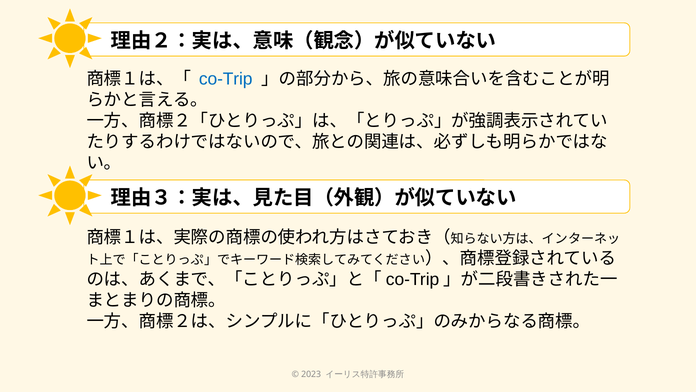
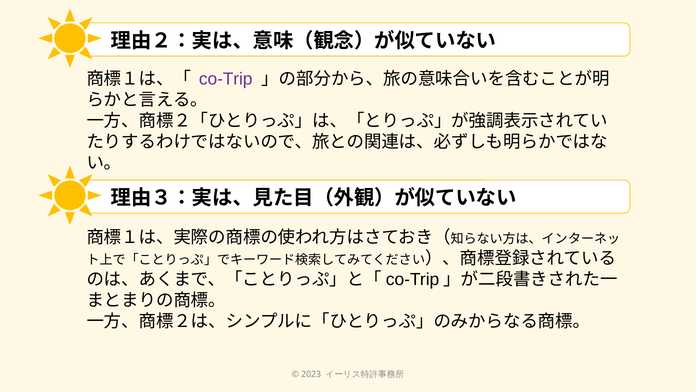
co-Trip colour: blue -> purple
